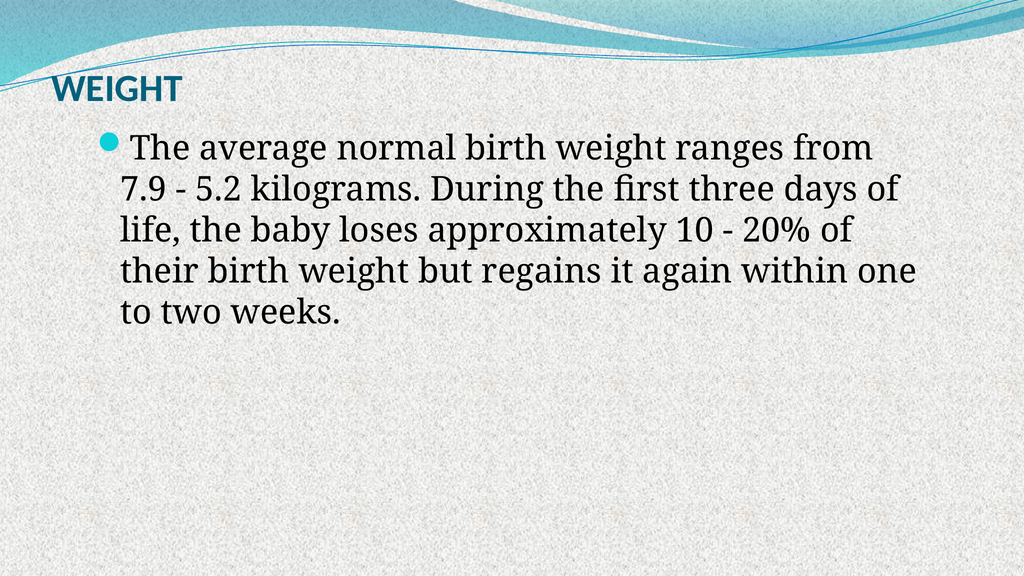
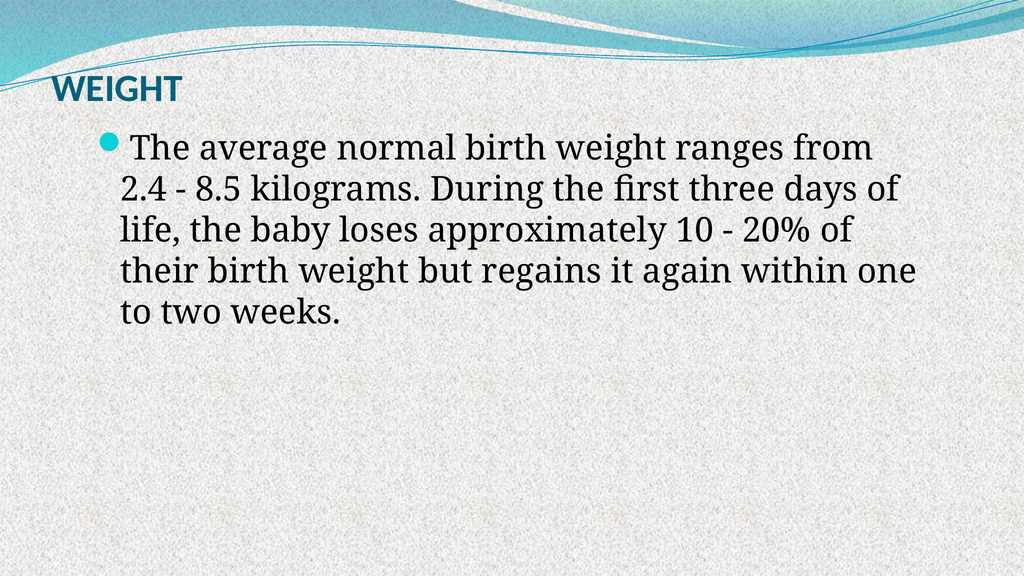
7.9: 7.9 -> 2.4
5.2: 5.2 -> 8.5
